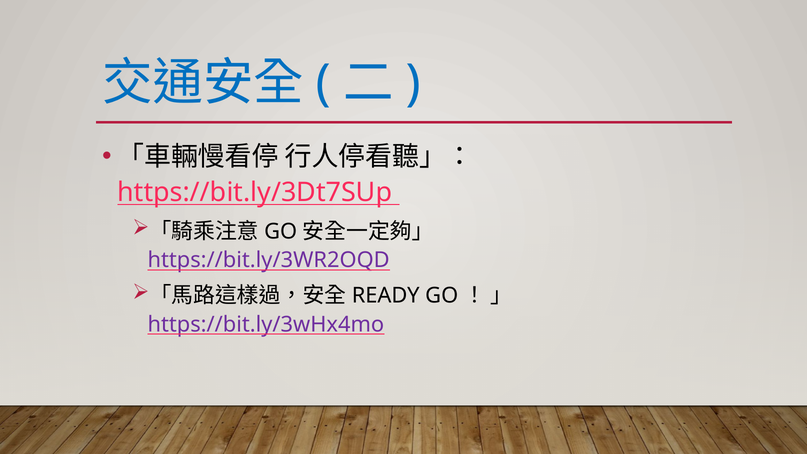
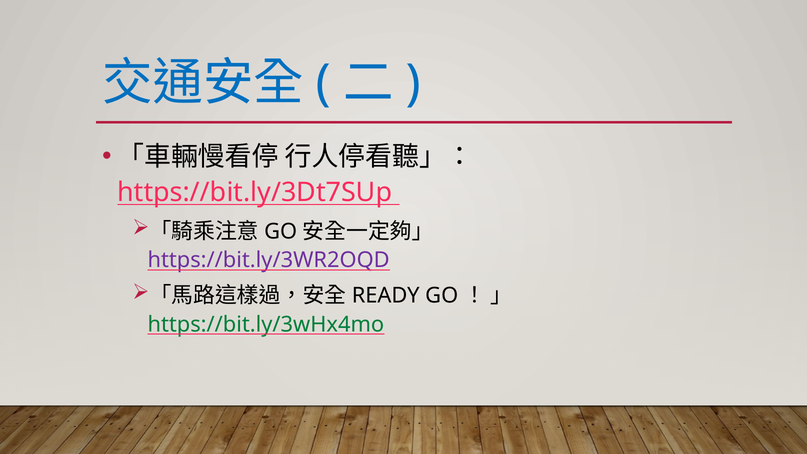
https://bit.ly/3wHx4mo colour: purple -> green
